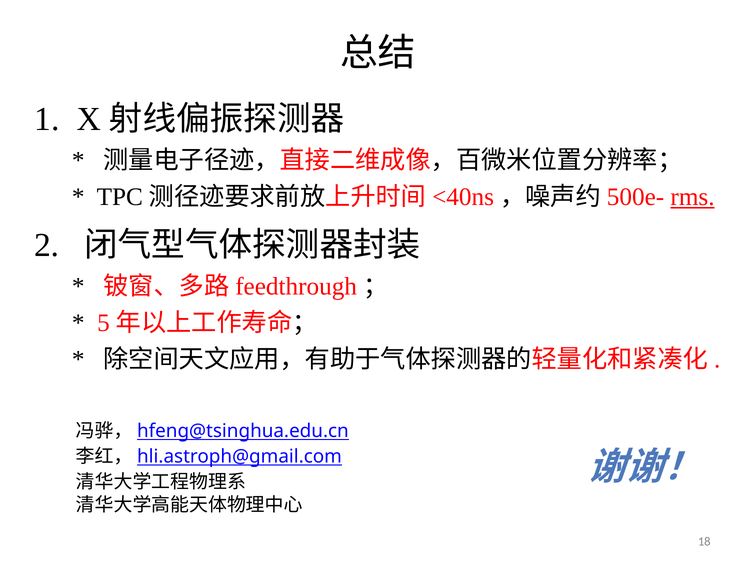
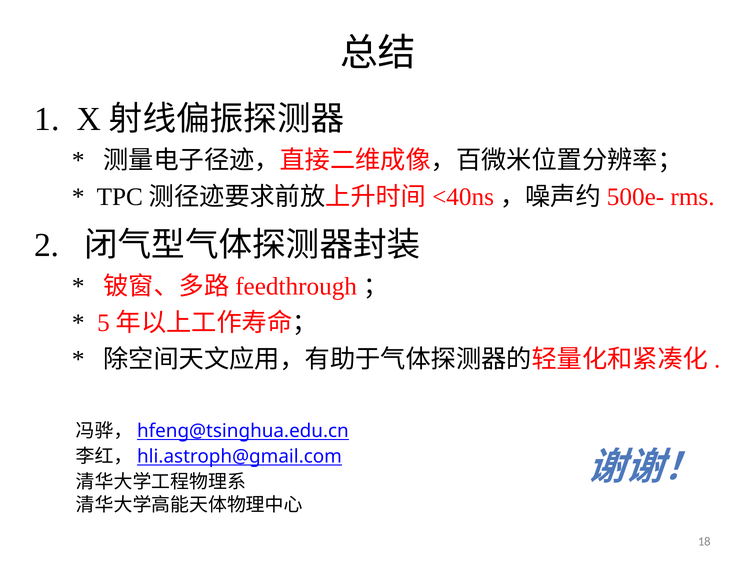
rms underline: present -> none
